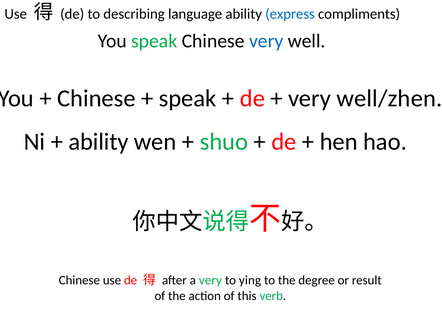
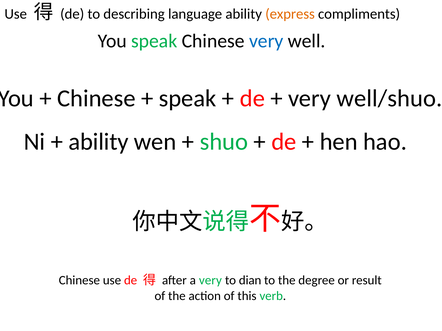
express colour: blue -> orange
well/zhen: well/zhen -> well/shuo
ying: ying -> dian
